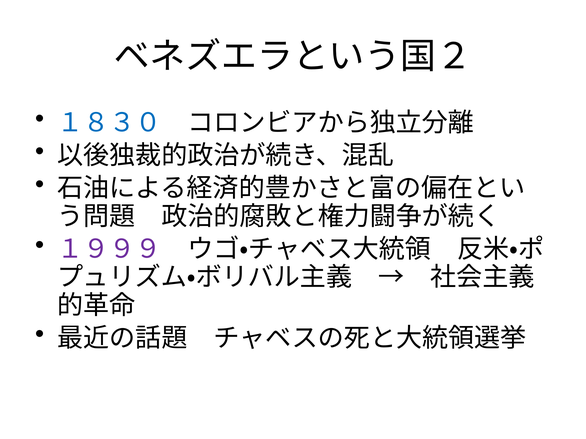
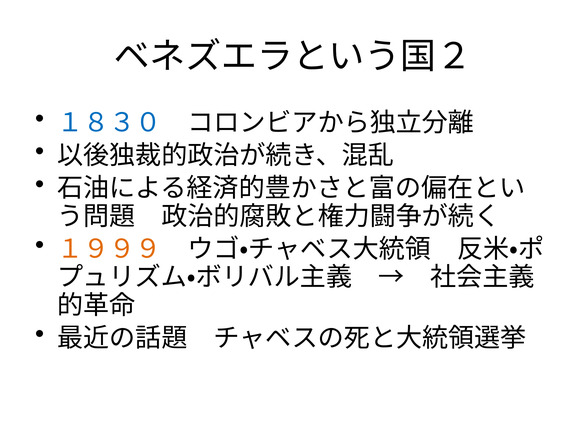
１９９９ colour: purple -> orange
